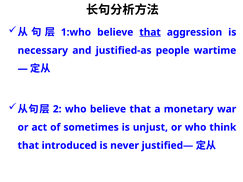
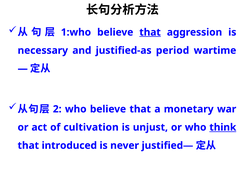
people: people -> period
sometimes: sometimes -> cultivation
think underline: none -> present
